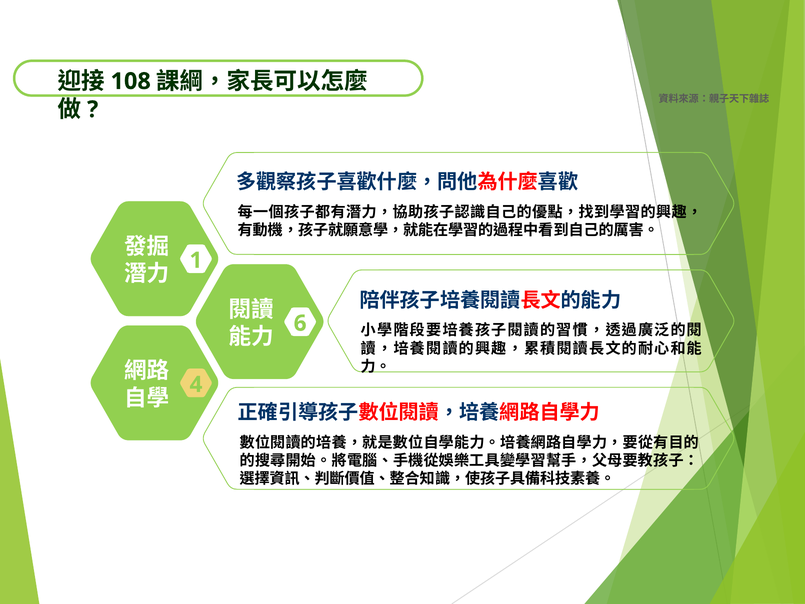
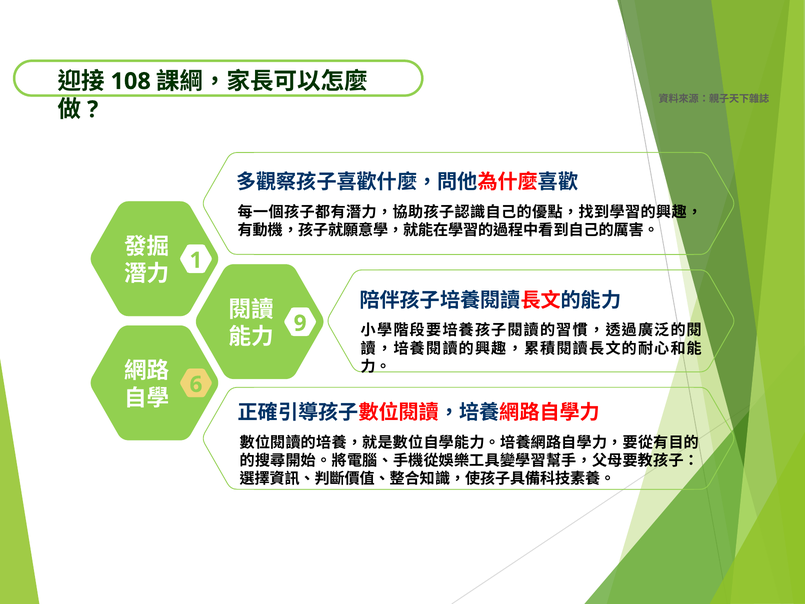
6: 6 -> 9
4: 4 -> 6
